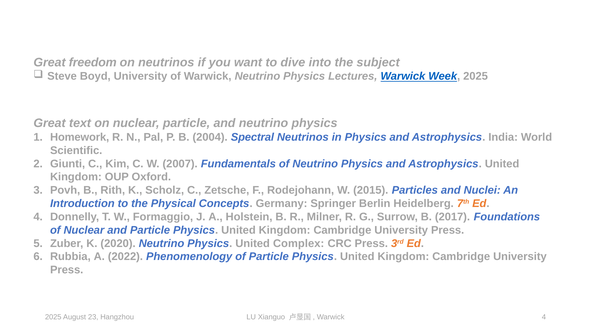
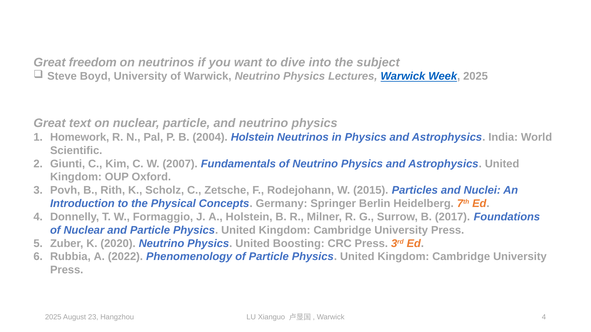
2004 Spectral: Spectral -> Holstein
Complex: Complex -> Boosting
